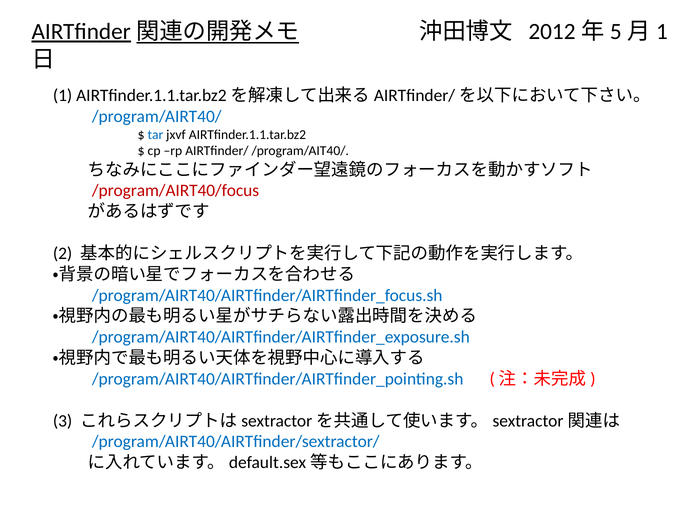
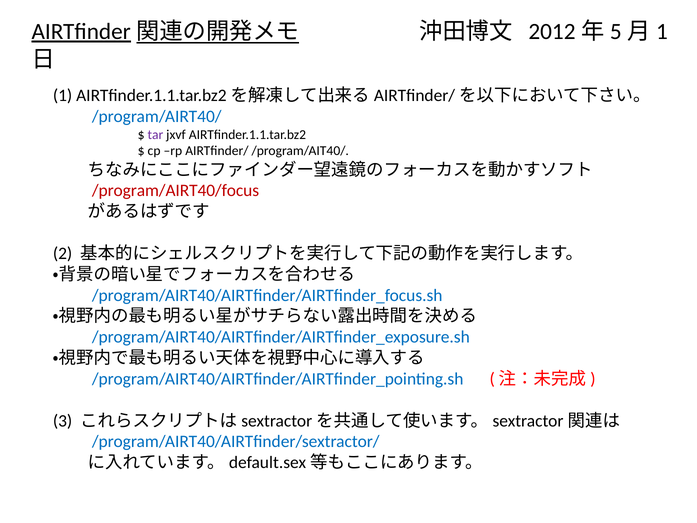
tar colour: blue -> purple
